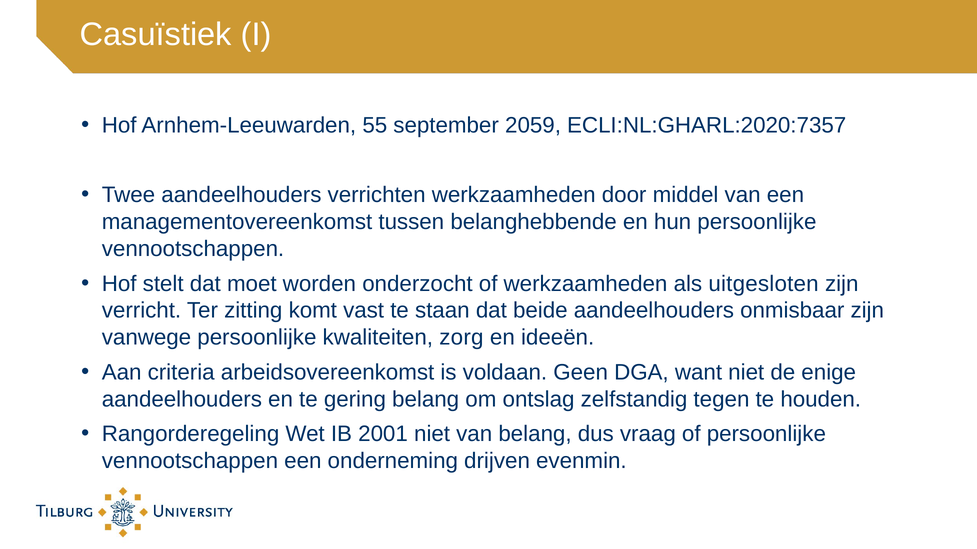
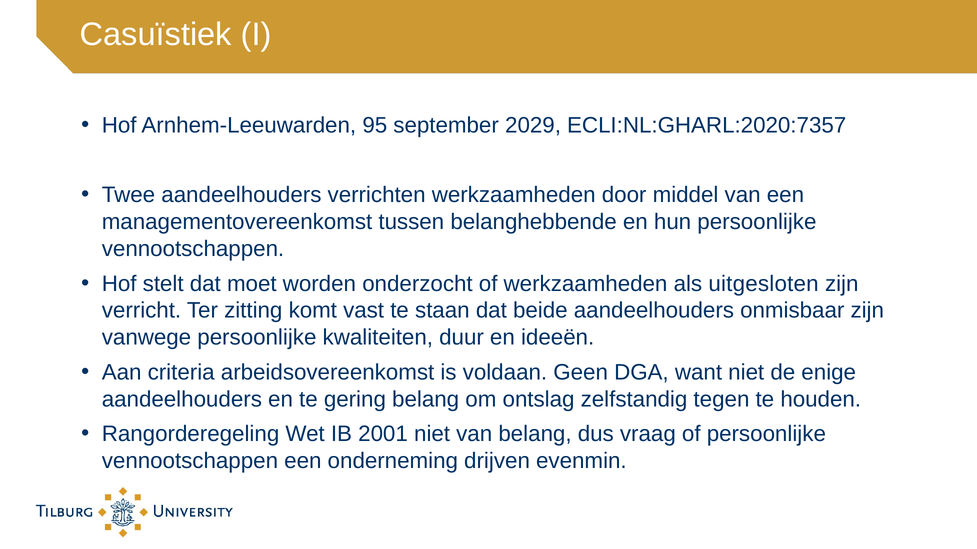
55: 55 -> 95
2059: 2059 -> 2029
zorg: zorg -> duur
